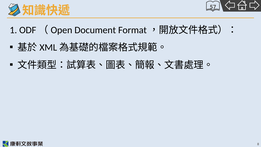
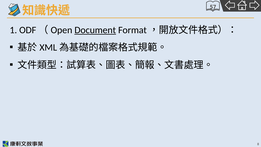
Document underline: none -> present
